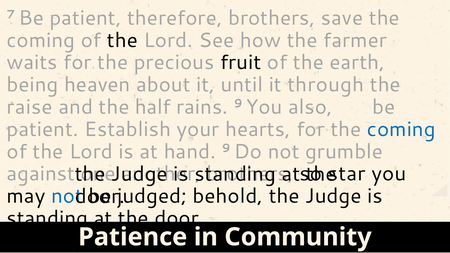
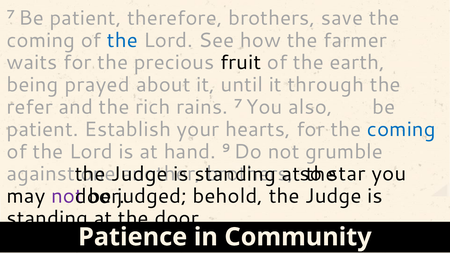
the at (122, 40) colour: black -> blue
heaven: heaven -> prayed
raise: raise -> refer
half: half -> rich
rains 9: 9 -> 7
not at (67, 196) colour: blue -> purple
